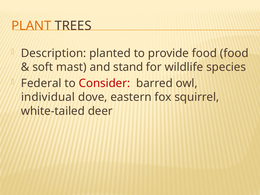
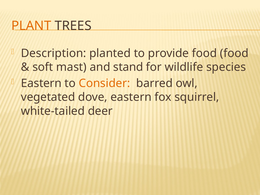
Federal at (41, 83): Federal -> Eastern
Consider colour: red -> orange
individual: individual -> vegetated
